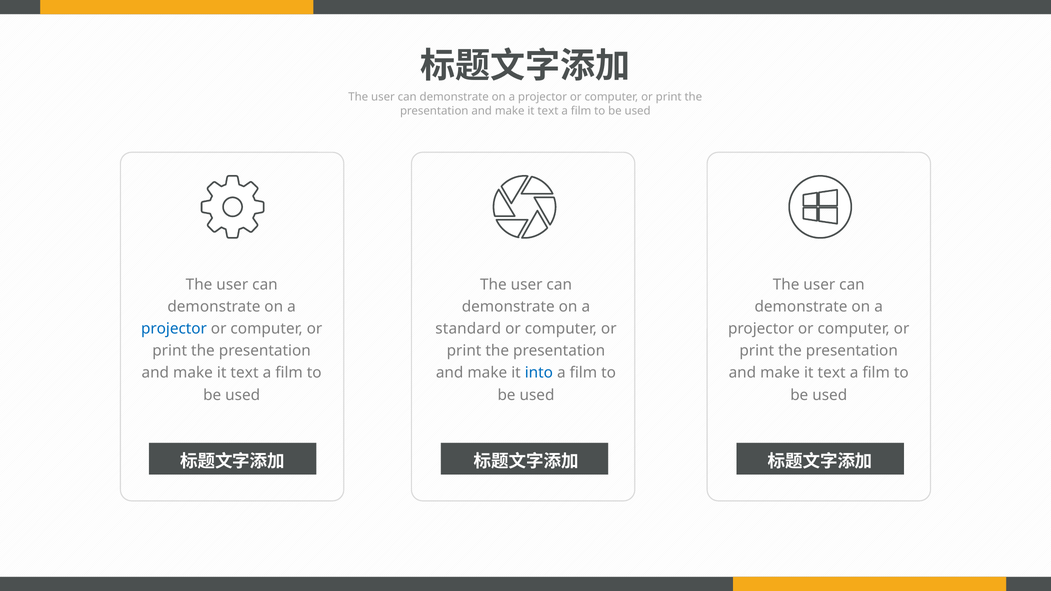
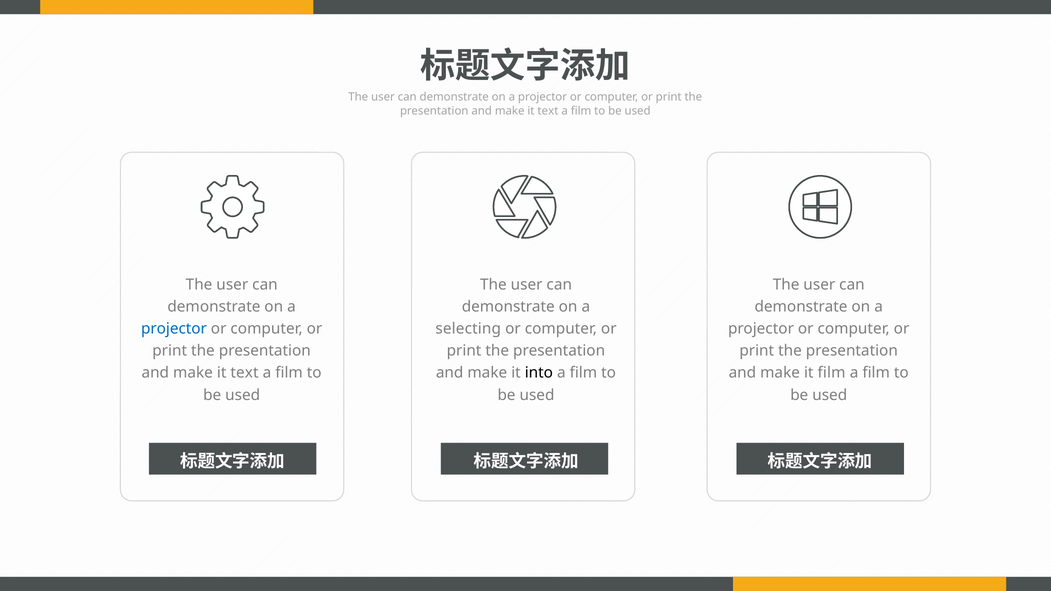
standard: standard -> selecting
into colour: blue -> black
text at (832, 373): text -> film
